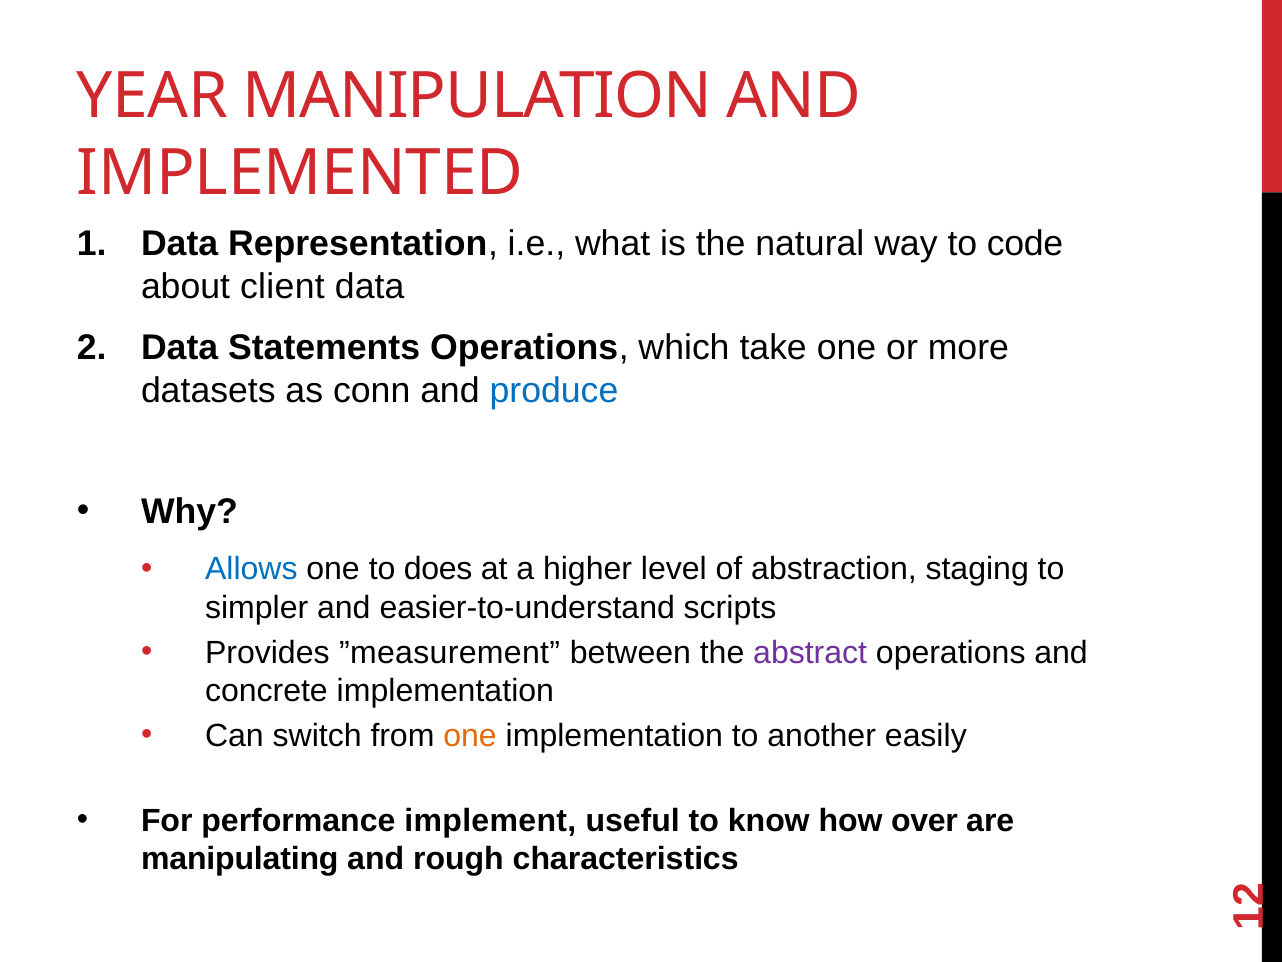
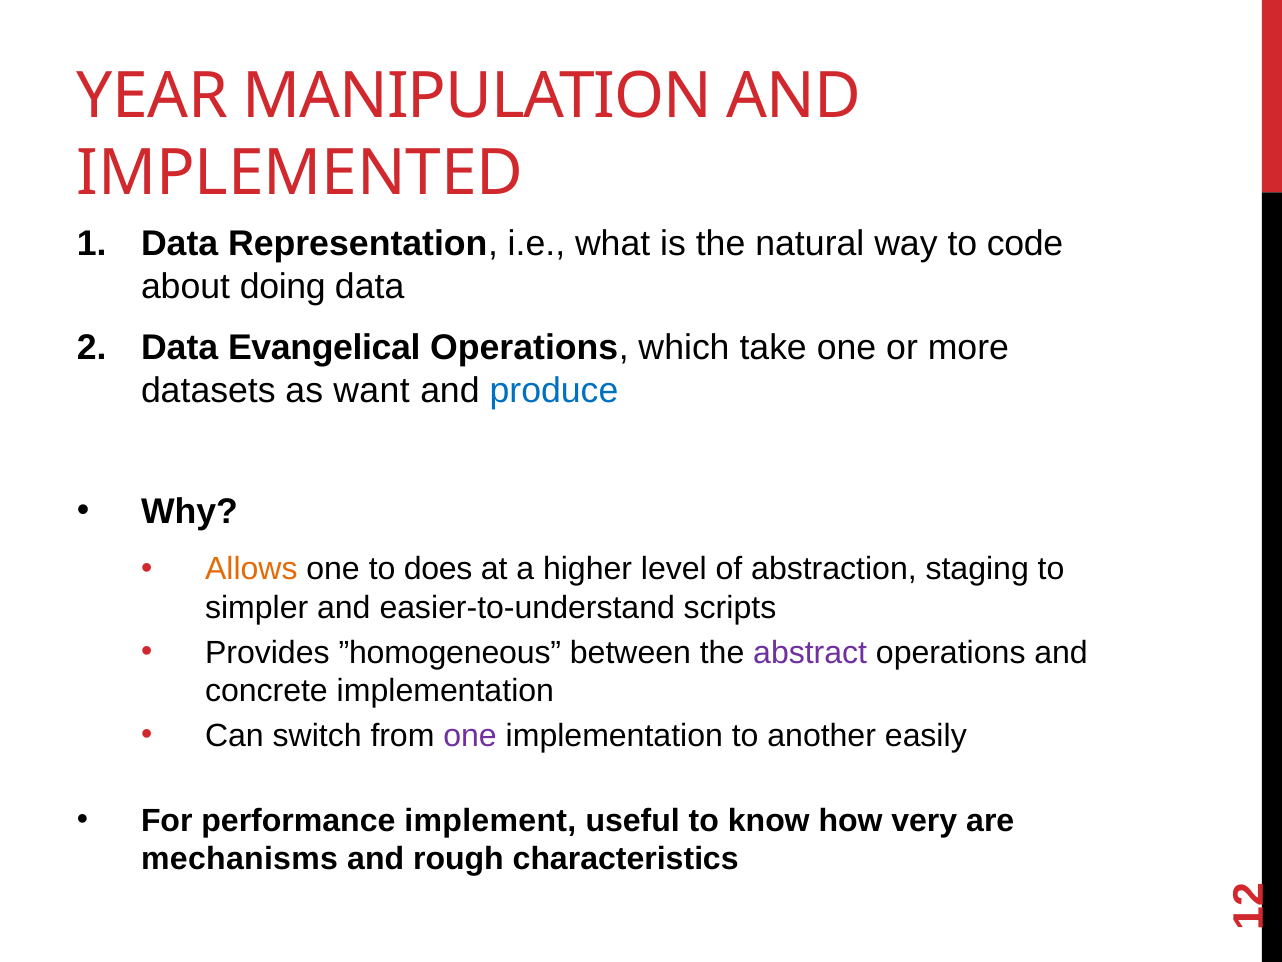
client: client -> doing
Statements: Statements -> Evangelical
conn: conn -> want
Allows colour: blue -> orange
”measurement: ”measurement -> ”homogeneous
one at (470, 736) colour: orange -> purple
over: over -> very
manipulating: manipulating -> mechanisms
